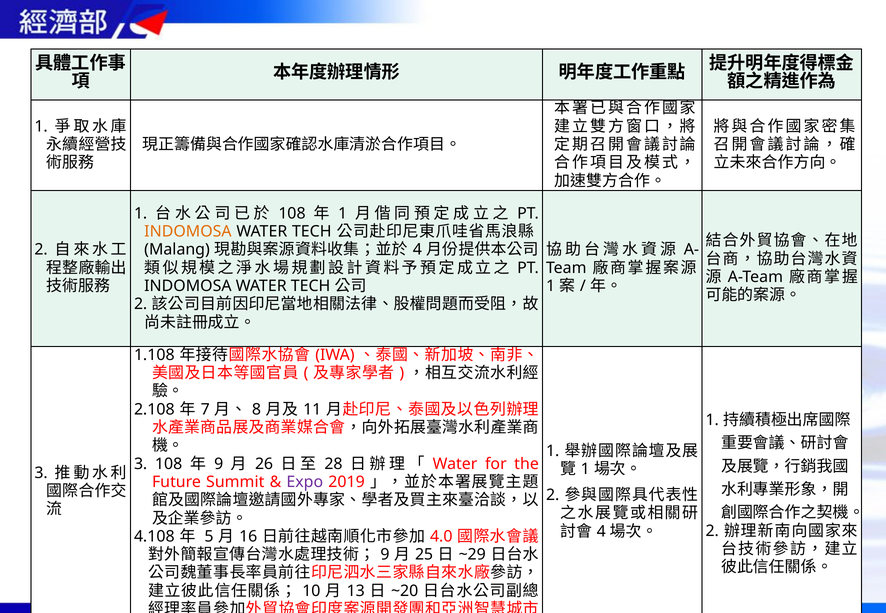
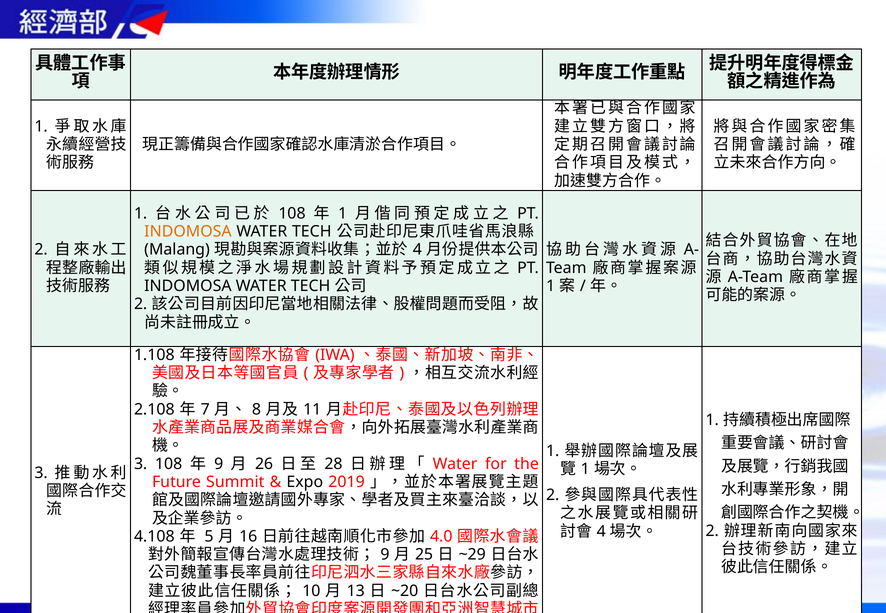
Expo colour: purple -> black
